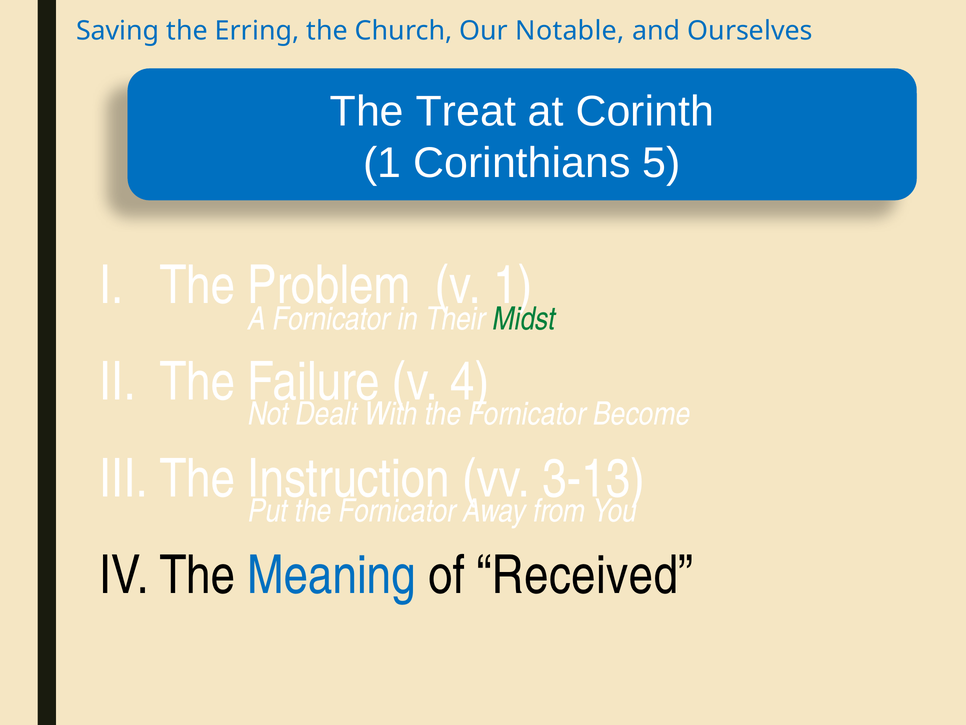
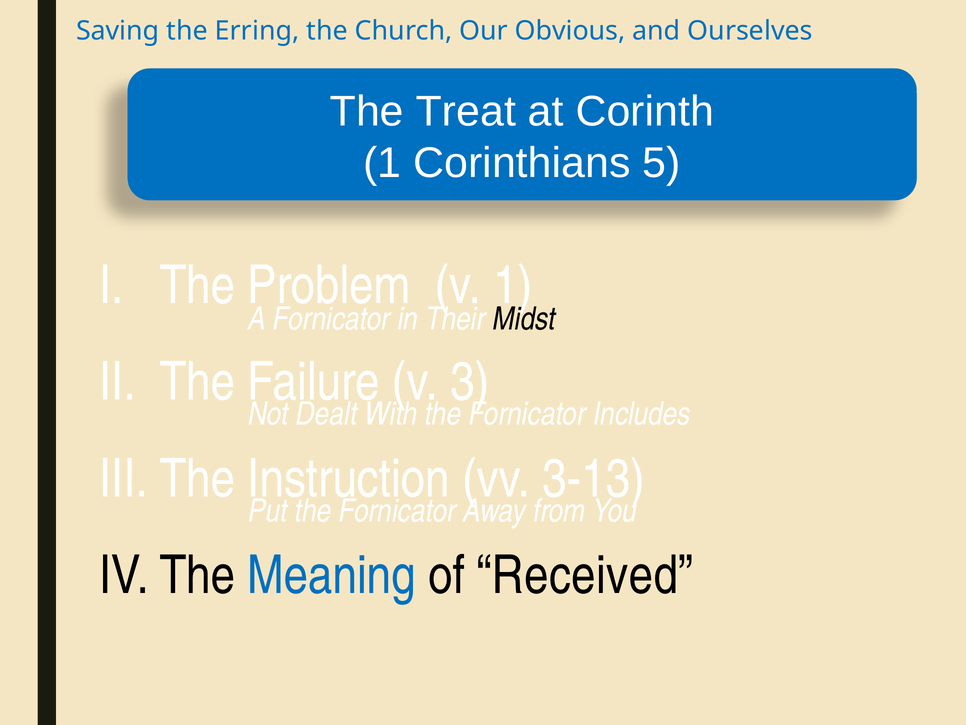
Notable: Notable -> Obvious
Midst colour: green -> black
4: 4 -> 3
Become: Become -> Includes
